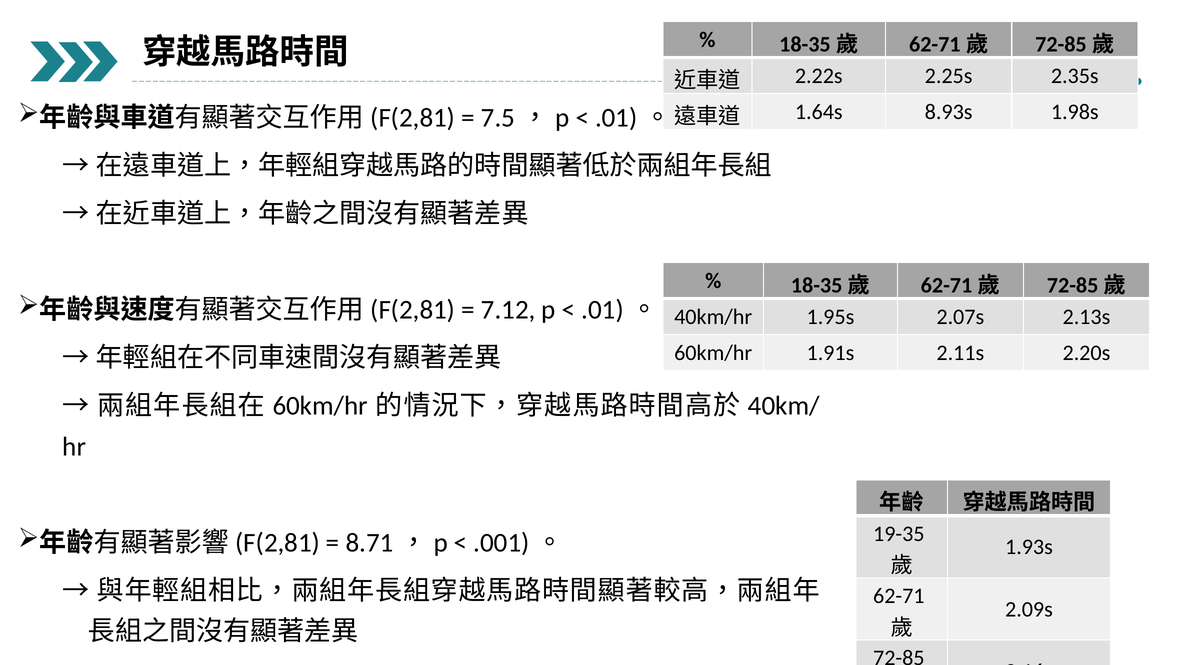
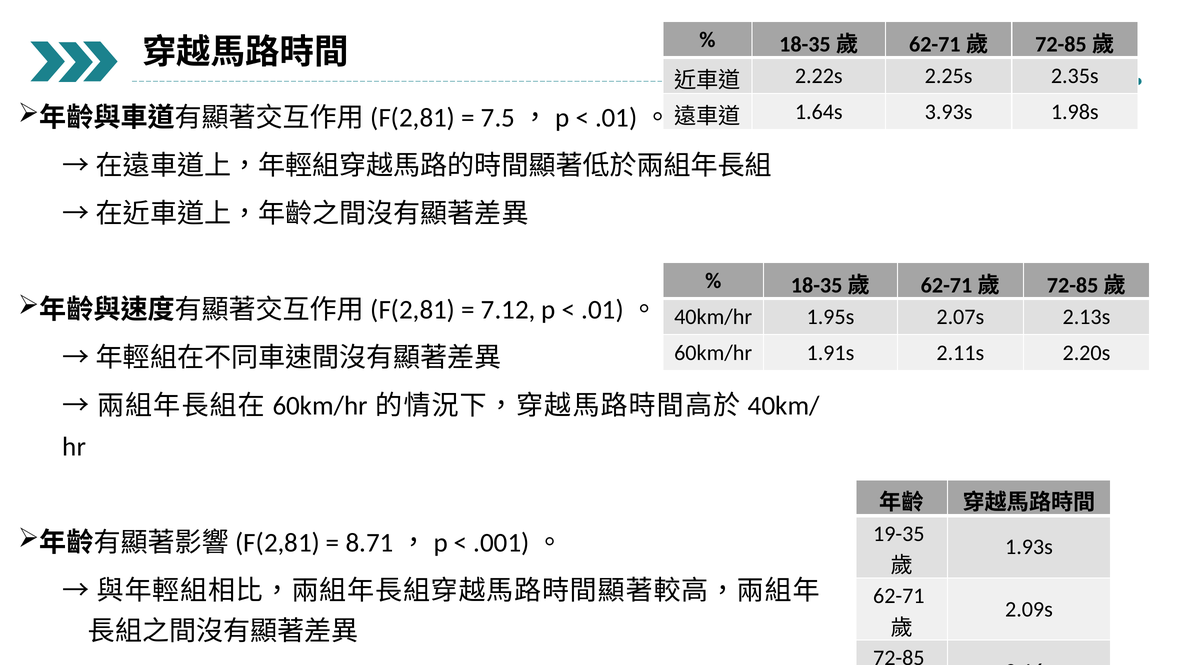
8.93s: 8.93s -> 3.93s
